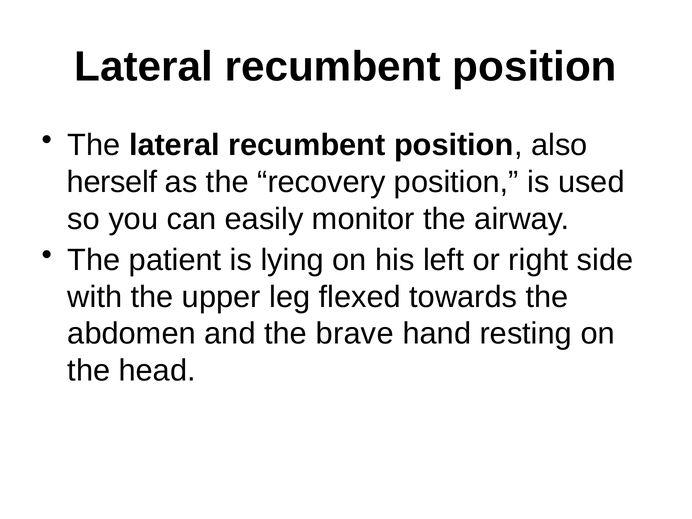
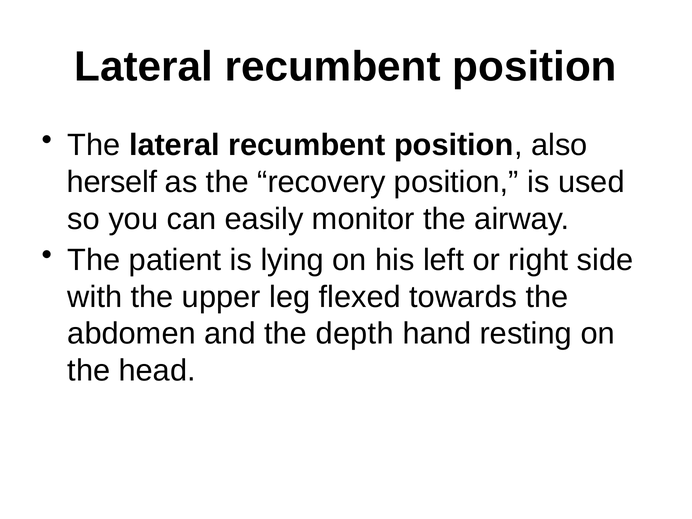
brave: brave -> depth
